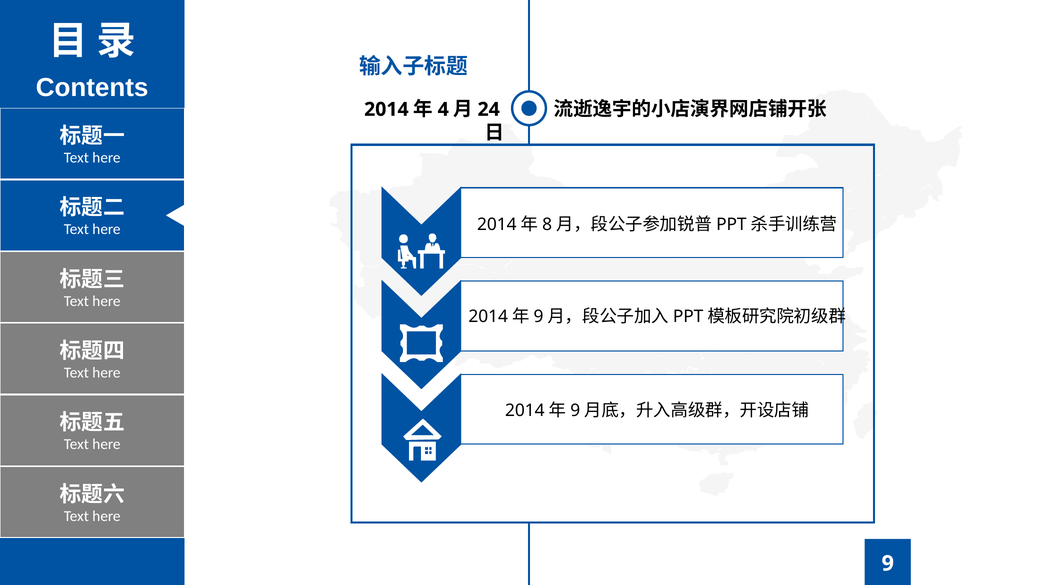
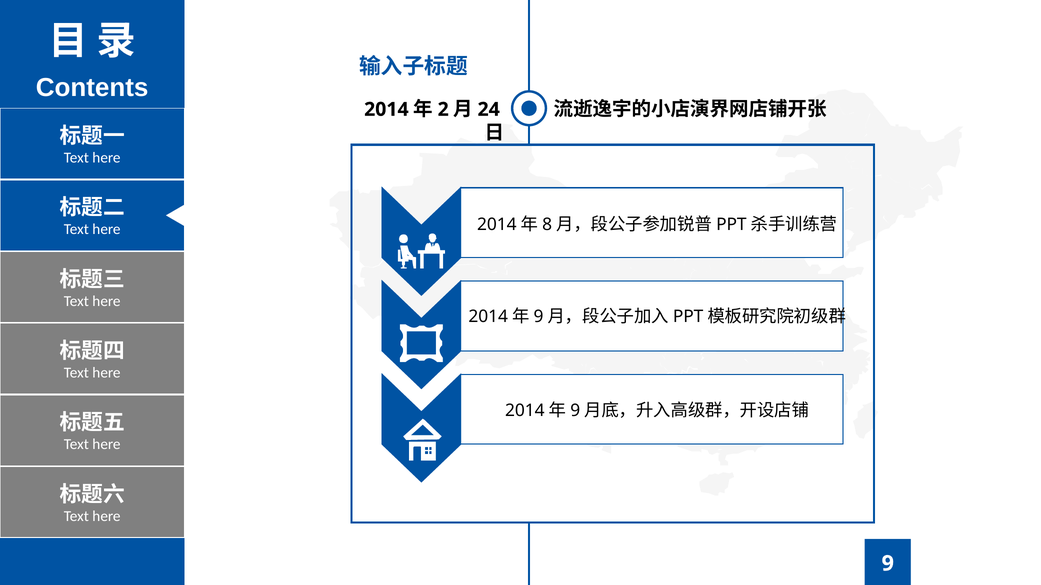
4: 4 -> 2
